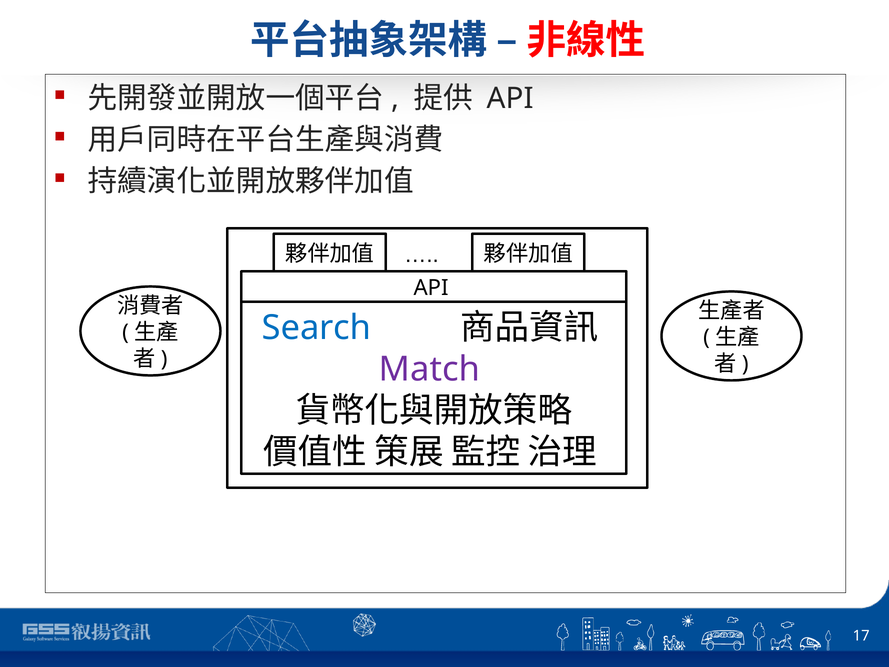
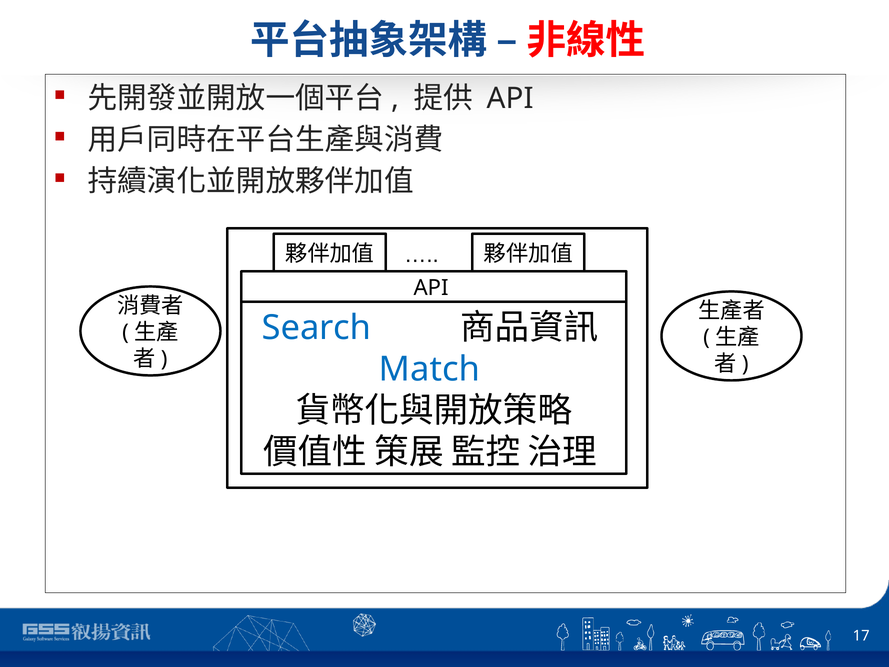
Match colour: purple -> blue
